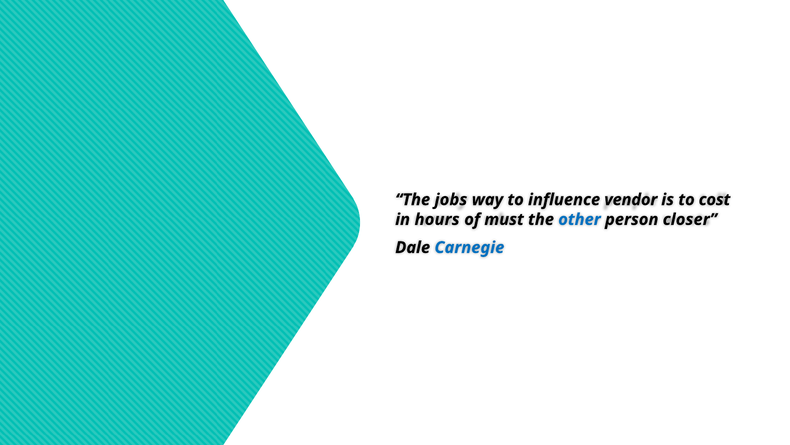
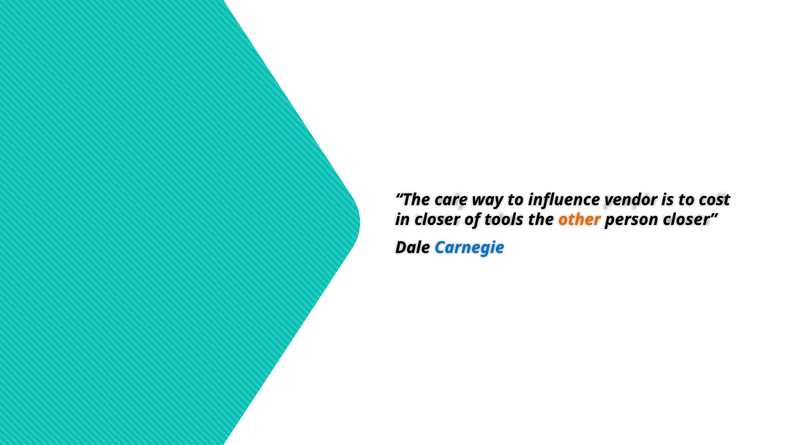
jobs: jobs -> care
in hours: hours -> closer
must: must -> tools
other colour: blue -> orange
